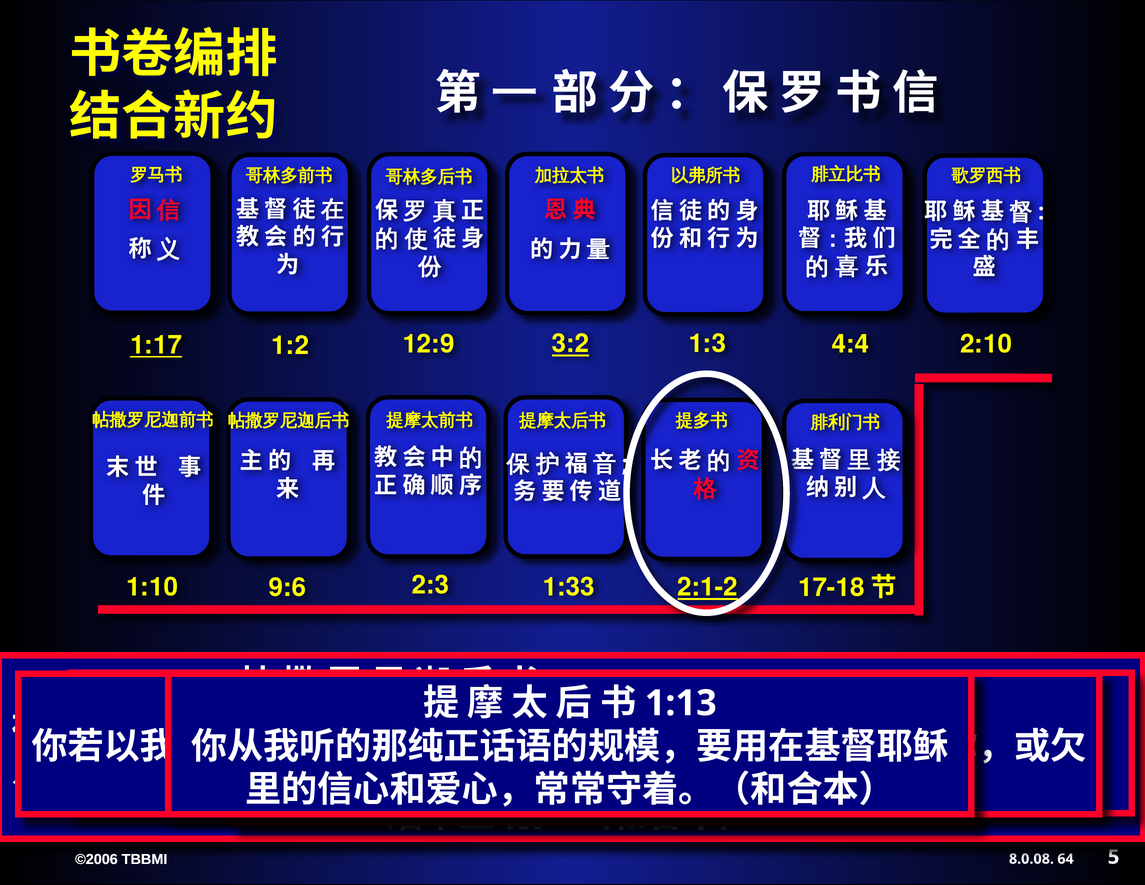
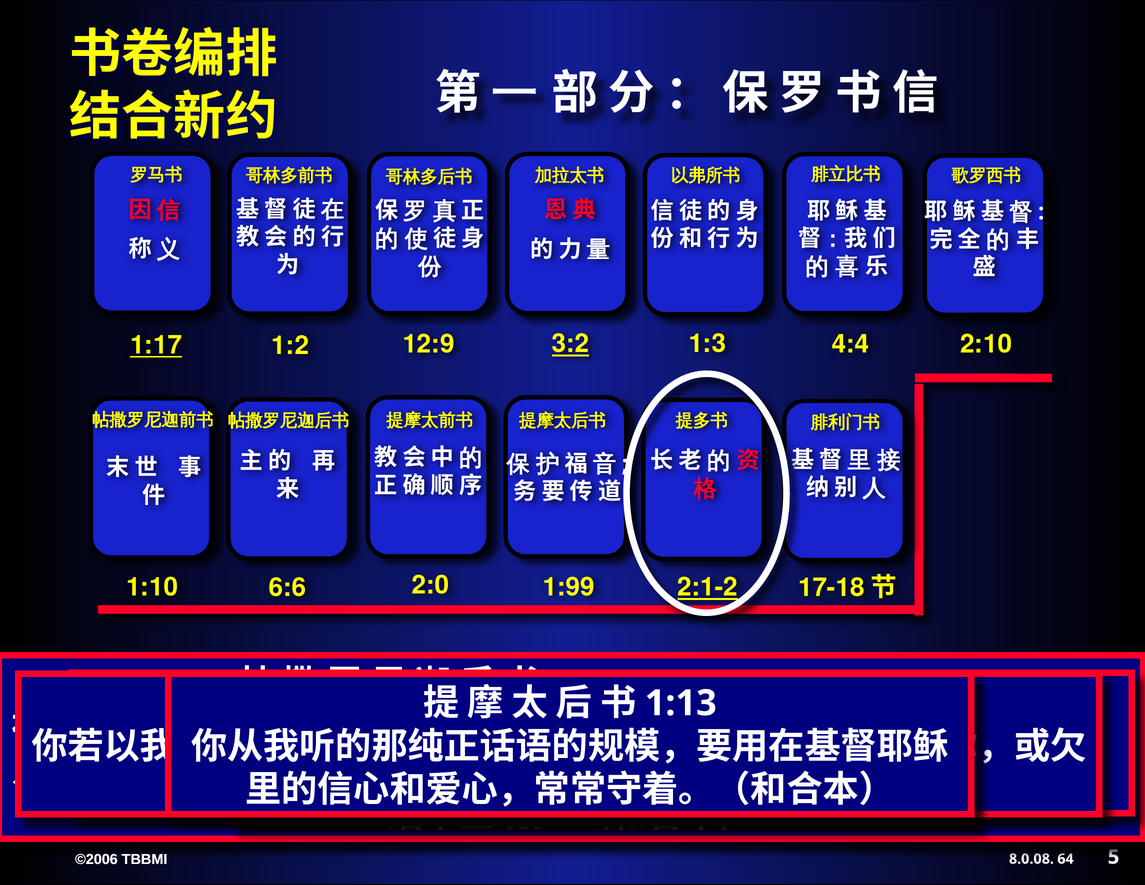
2:3: 2:3 -> 2:0
1:33: 1:33 -> 1:99
9:6: 9:6 -> 6:6
